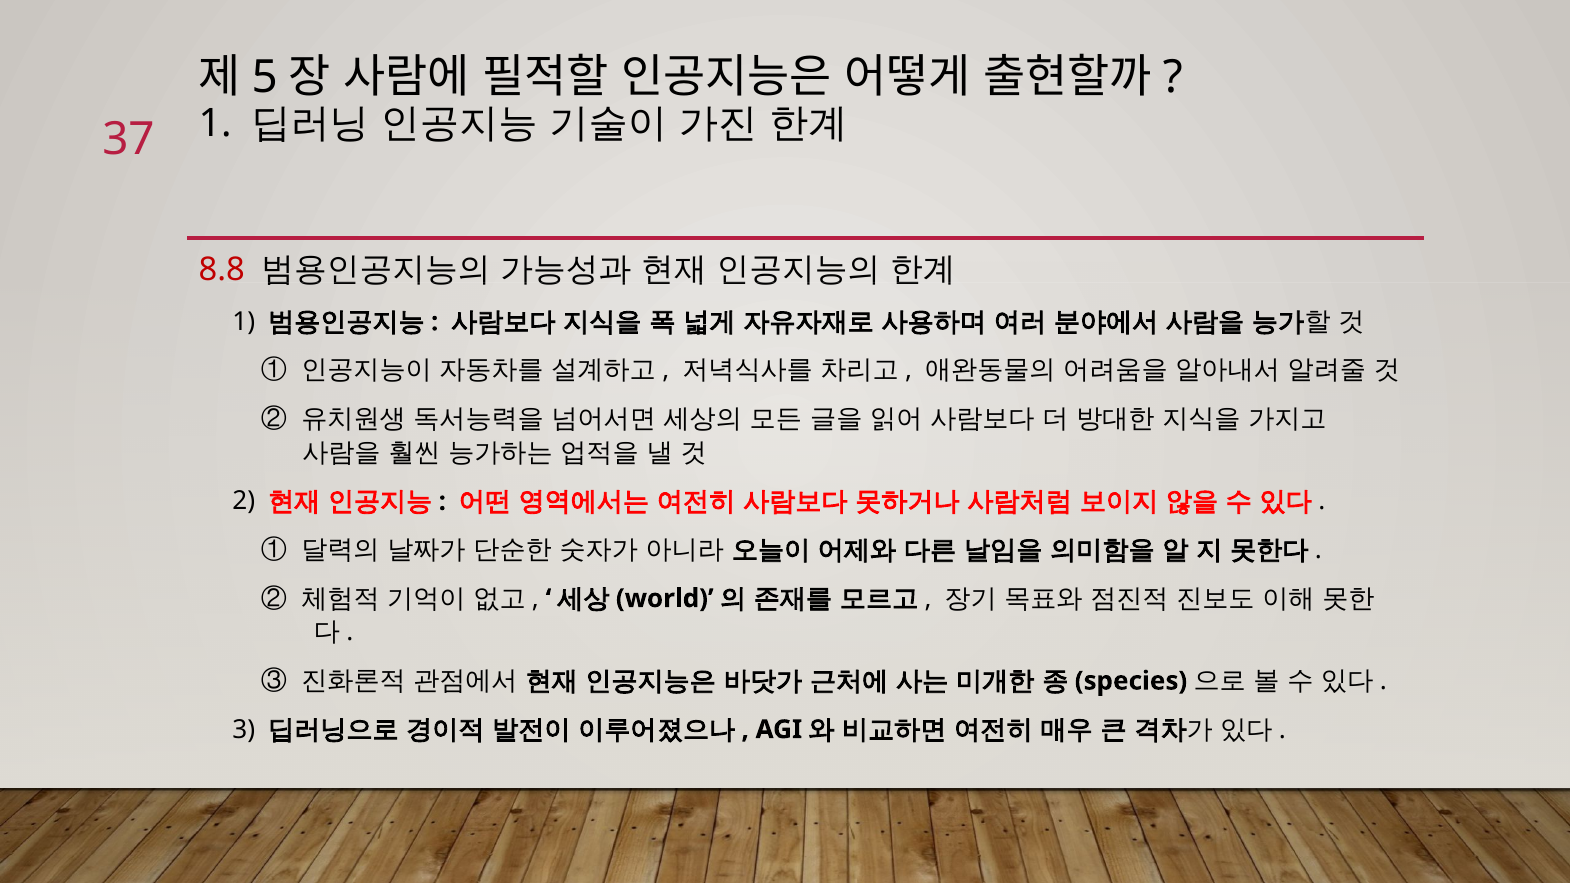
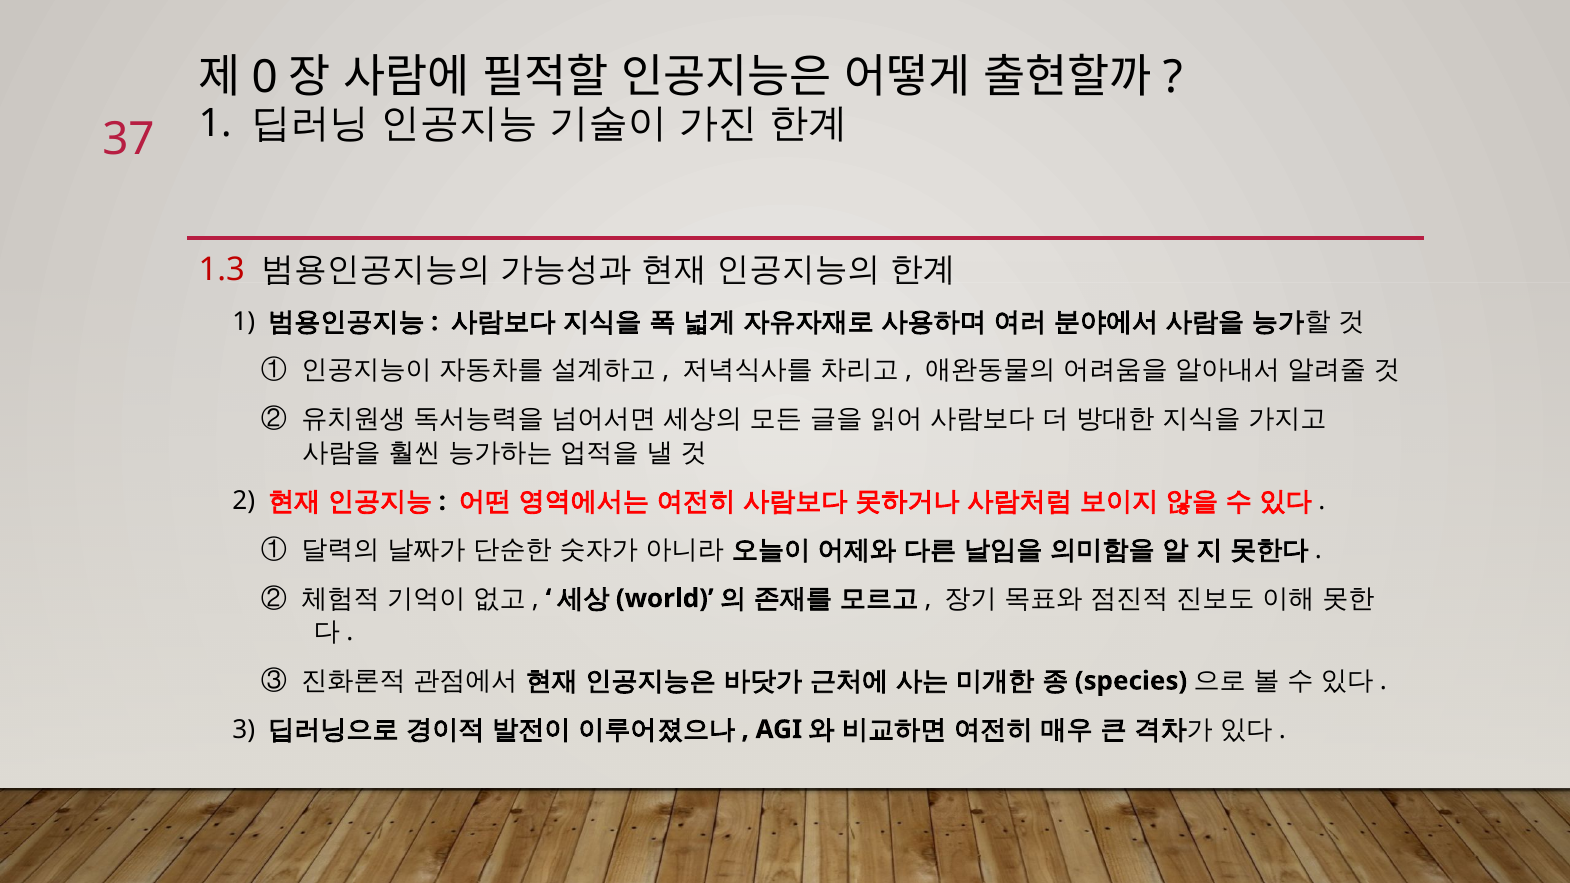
5: 5 -> 0
8.8: 8.8 -> 1.3
